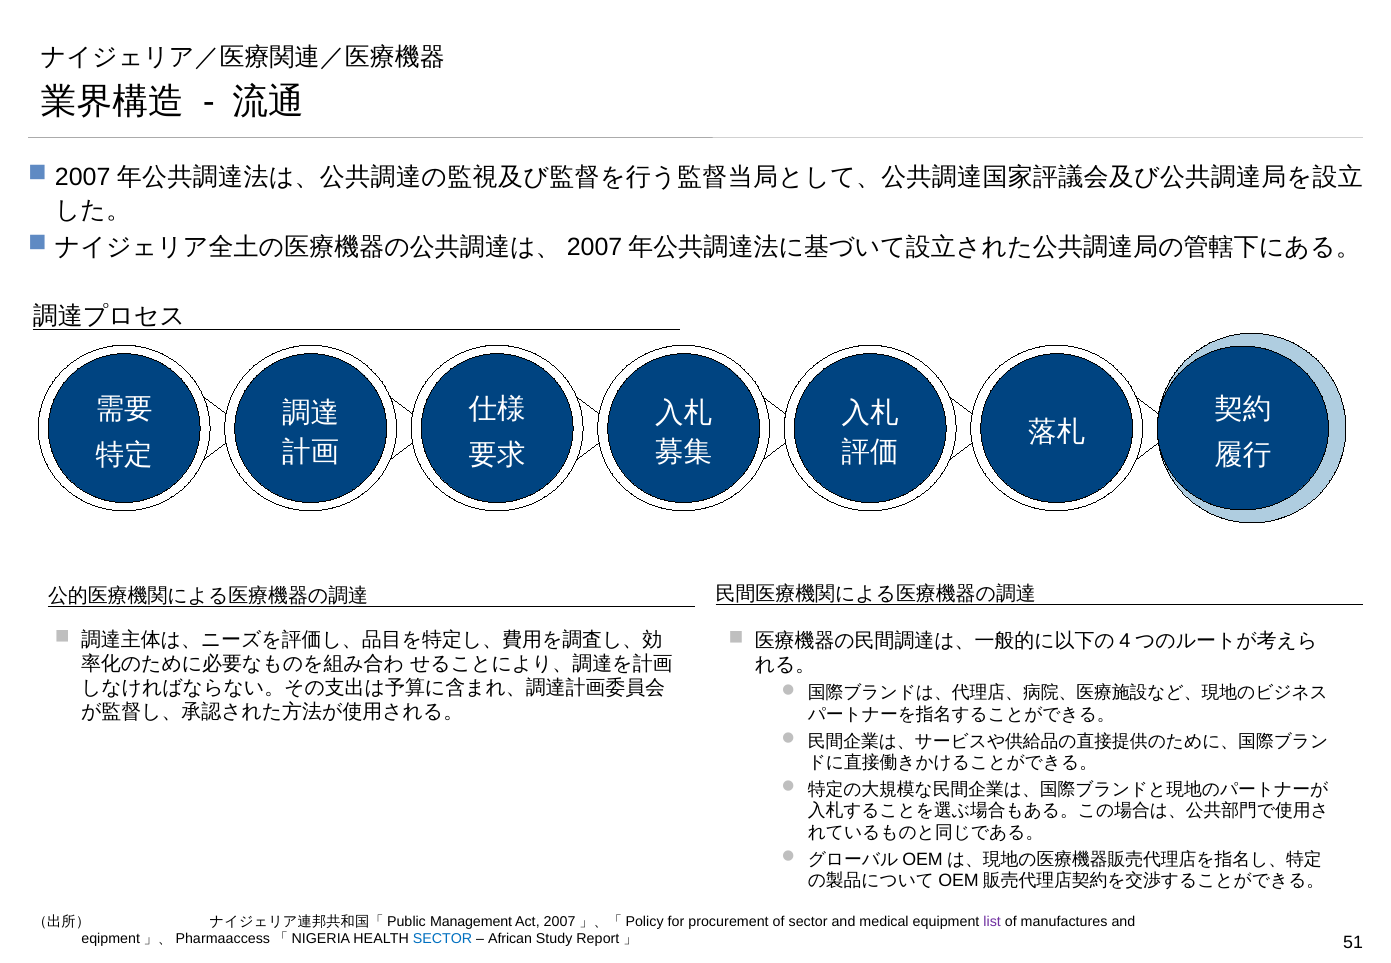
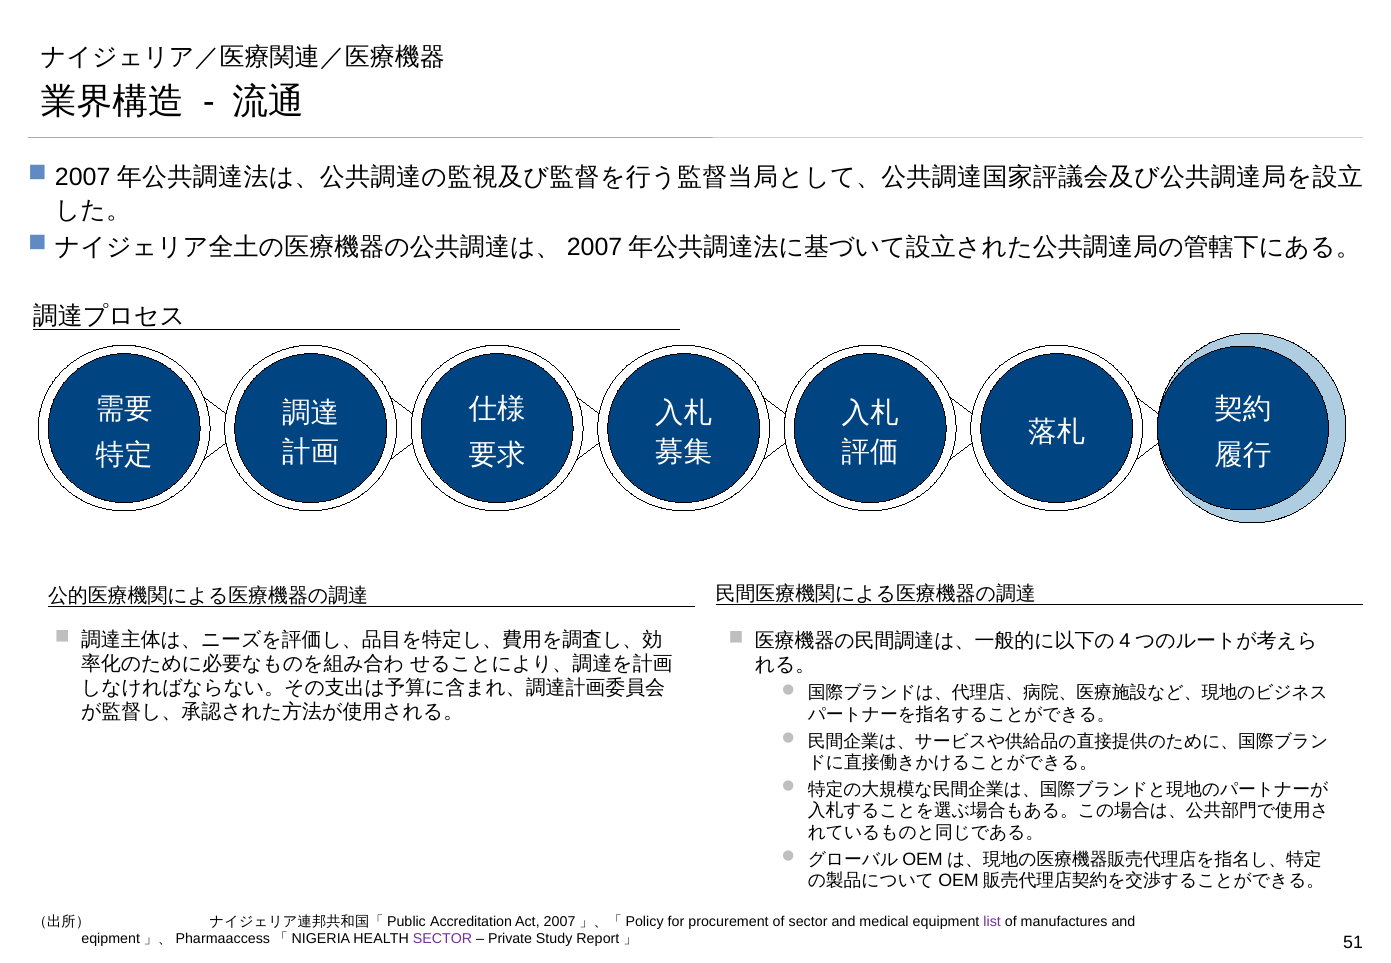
Management: Management -> Accreditation
SECTOR at (442, 939) colour: blue -> purple
African: African -> Private
